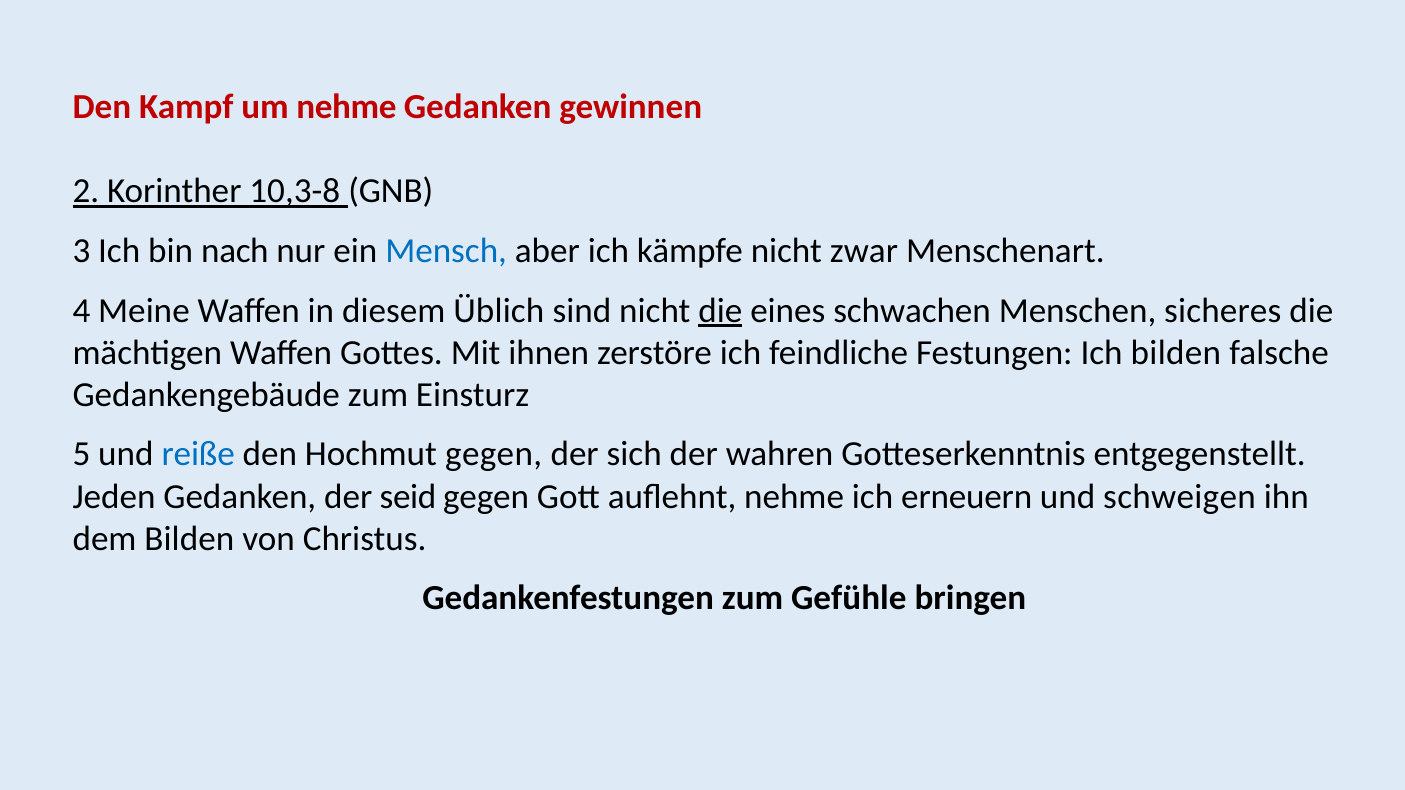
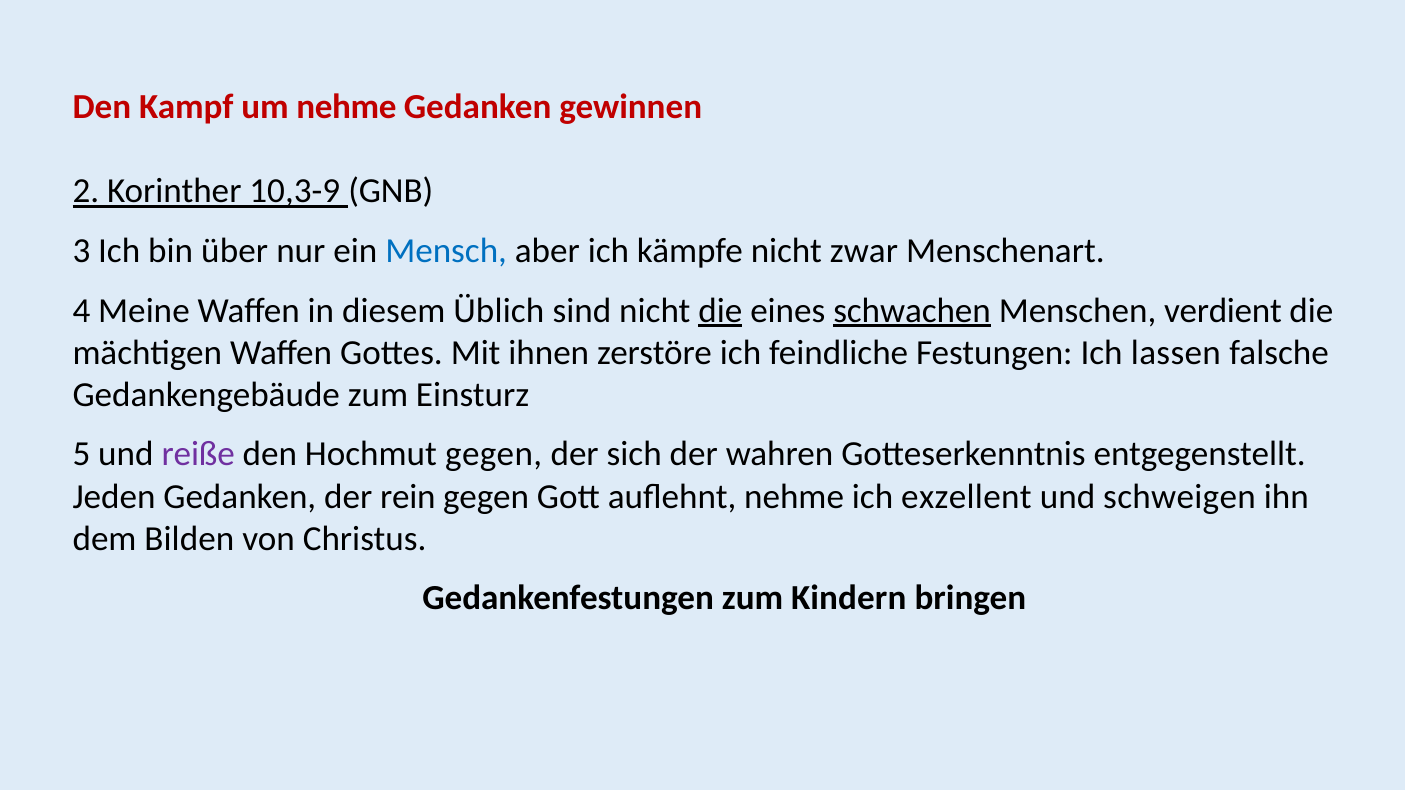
10,3-8: 10,3-8 -> 10,3-9
nach: nach -> über
schwachen underline: none -> present
sicheres: sicheres -> verdient
Ich bilden: bilden -> lassen
reiße colour: blue -> purple
seid: seid -> rein
erneuern: erneuern -> exzellent
Gefühle: Gefühle -> Kindern
